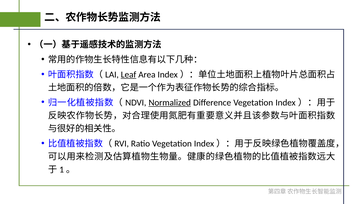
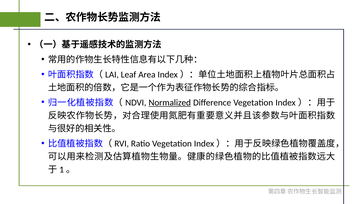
Leaf underline: present -> none
